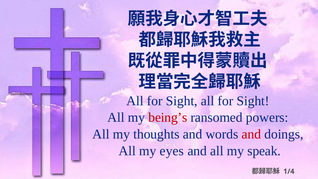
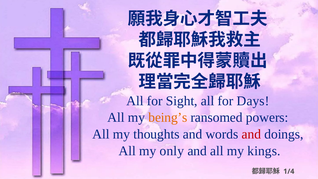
Sight at (253, 101): Sight -> Days
being’s colour: red -> orange
eyes: eyes -> only
speak: speak -> kings
